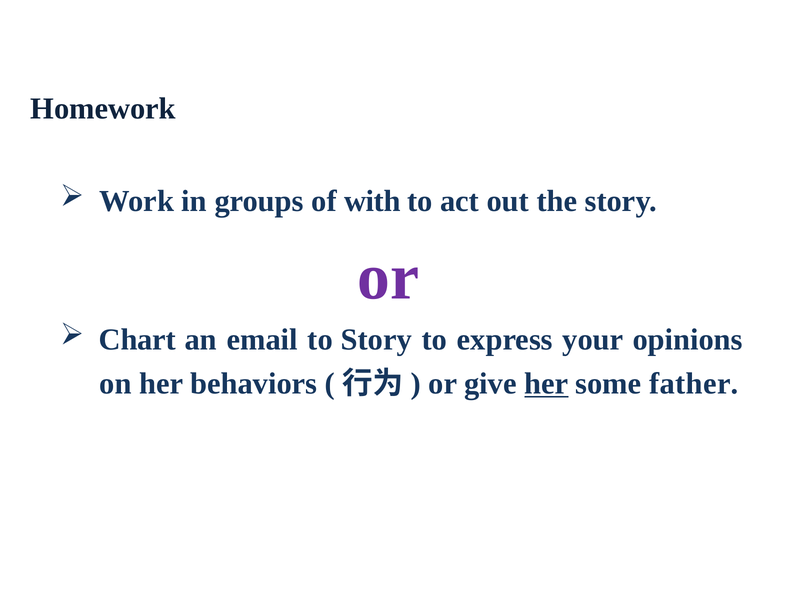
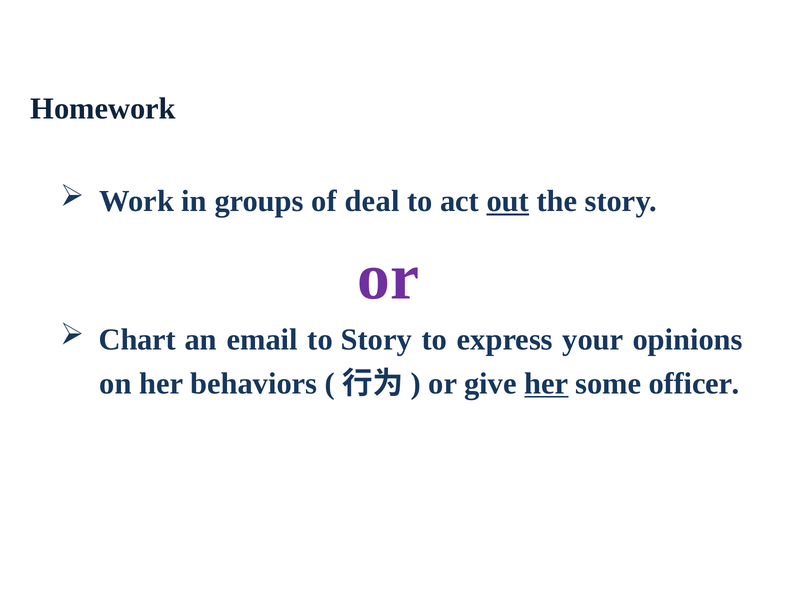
with: with -> deal
out underline: none -> present
father: father -> officer
